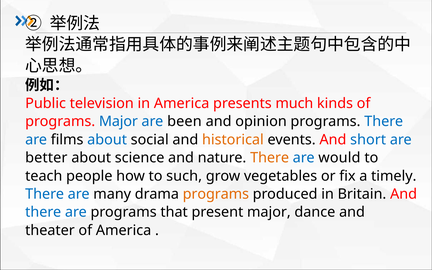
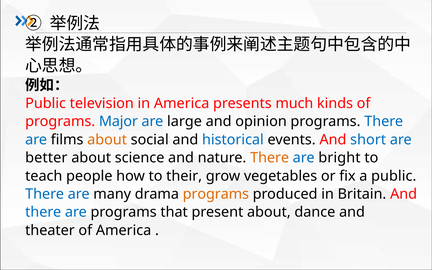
been: been -> large
about at (107, 140) colour: blue -> orange
historical colour: orange -> blue
would: would -> bright
such: such -> their
a timely: timely -> public
present major: major -> about
